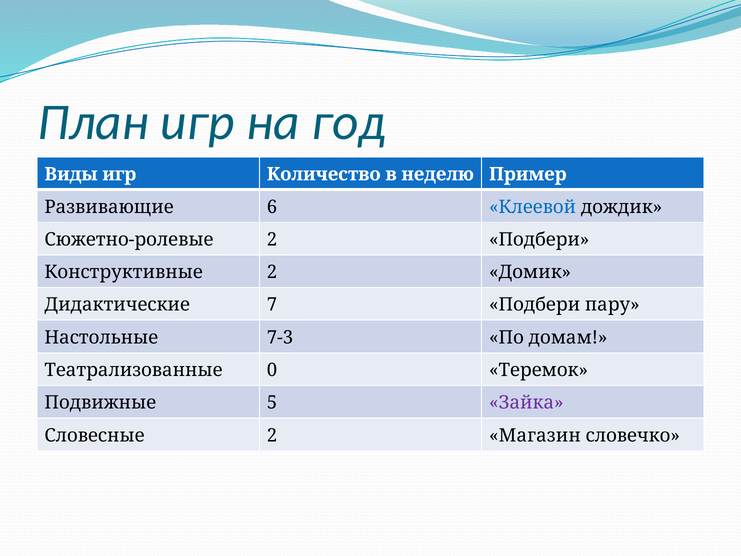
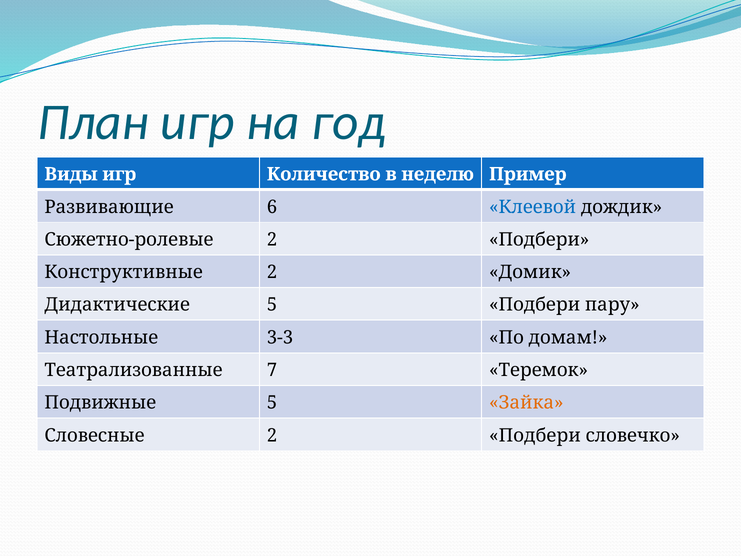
Дидактические 7: 7 -> 5
7-3: 7-3 -> 3-3
0: 0 -> 7
Зайка colour: purple -> orange
Словесные 2 Магазин: Магазин -> Подбери
